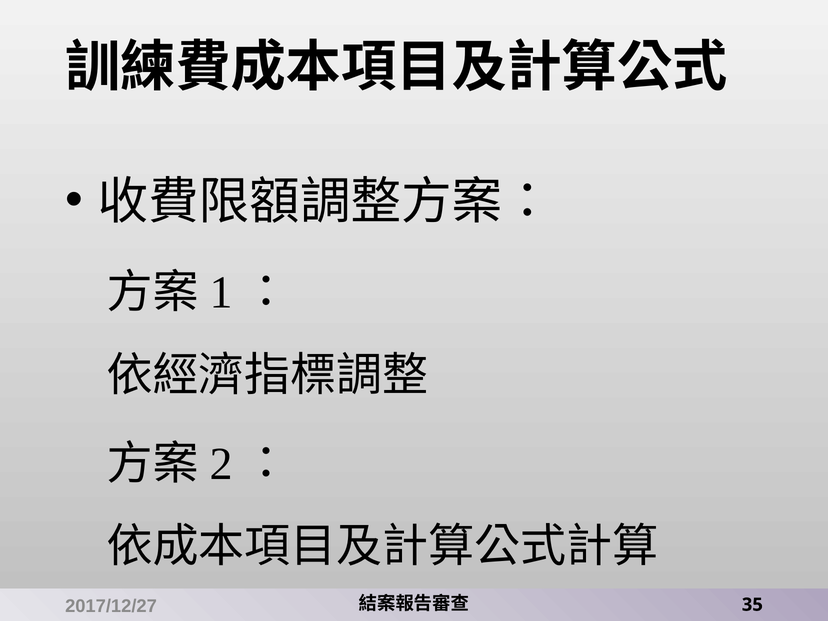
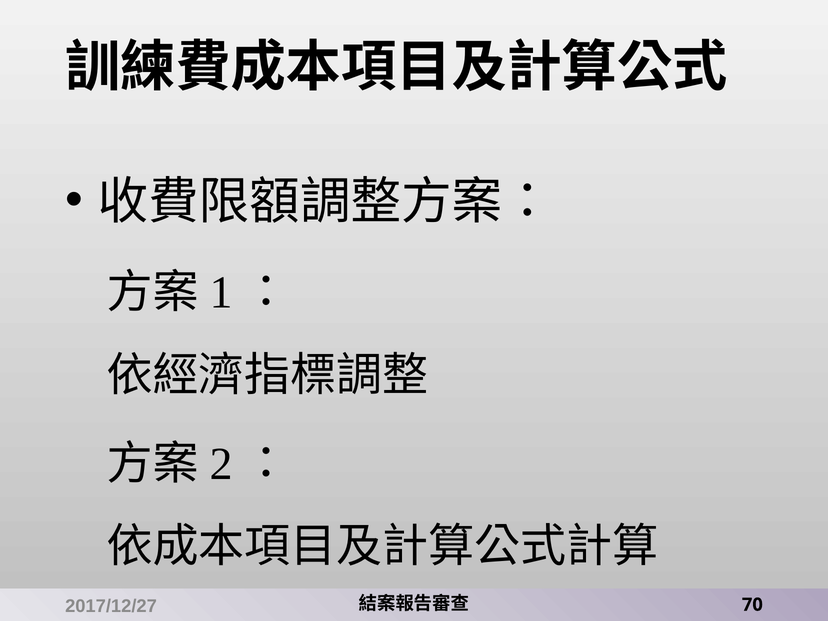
35: 35 -> 70
